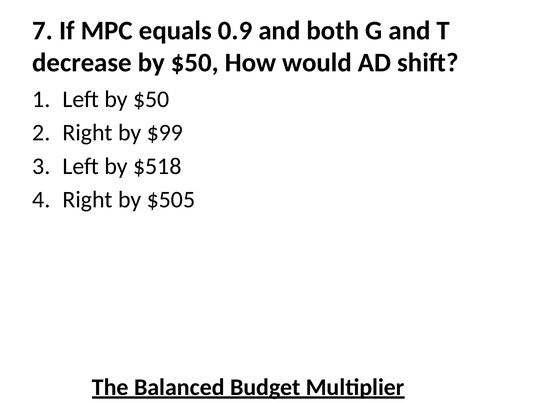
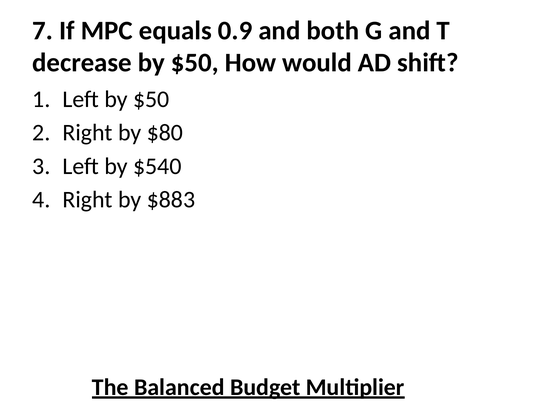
$99: $99 -> $80
$518: $518 -> $540
$505: $505 -> $883
